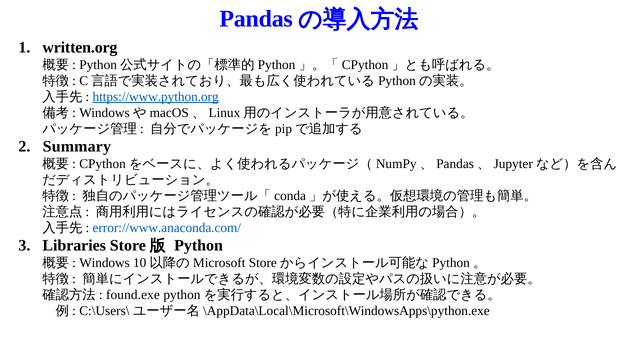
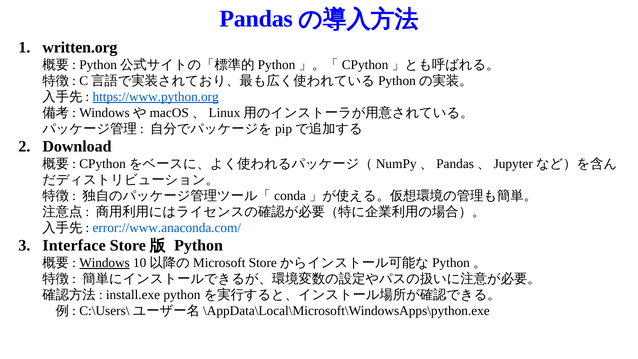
Summary: Summary -> Download
Libraries: Libraries -> Interface
Windows underline: none -> present
found.exe: found.exe -> install.exe
